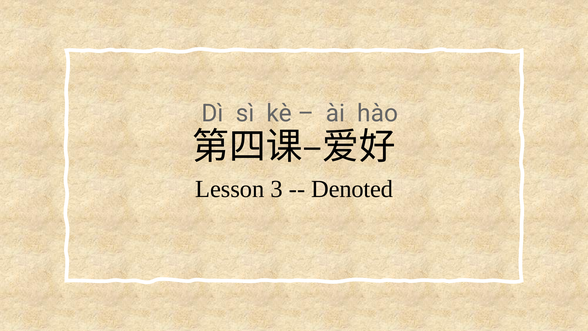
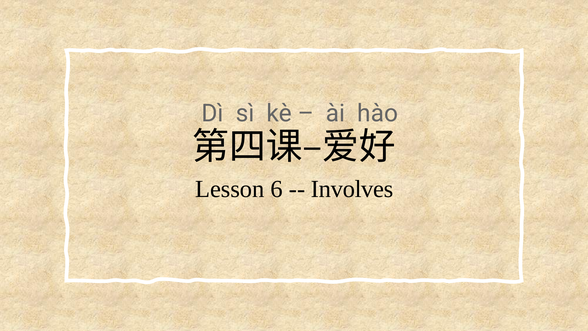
3: 3 -> 6
Denoted: Denoted -> Involves
